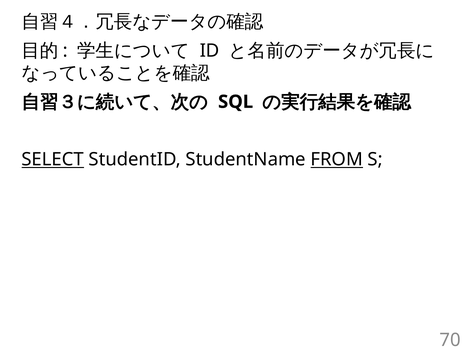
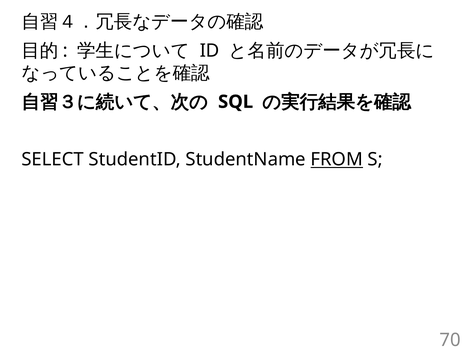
SELECT underline: present -> none
